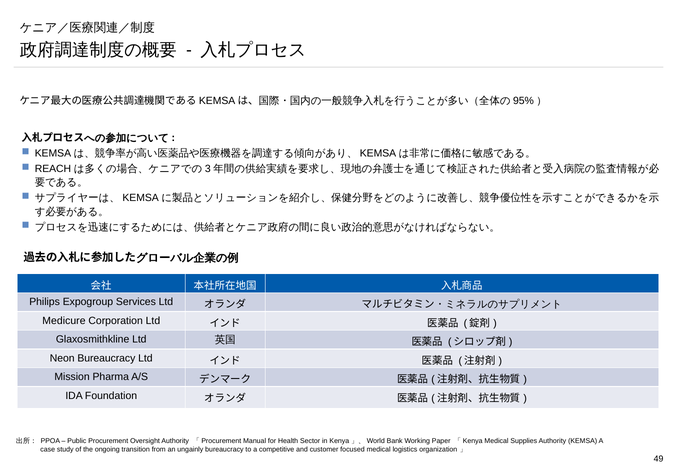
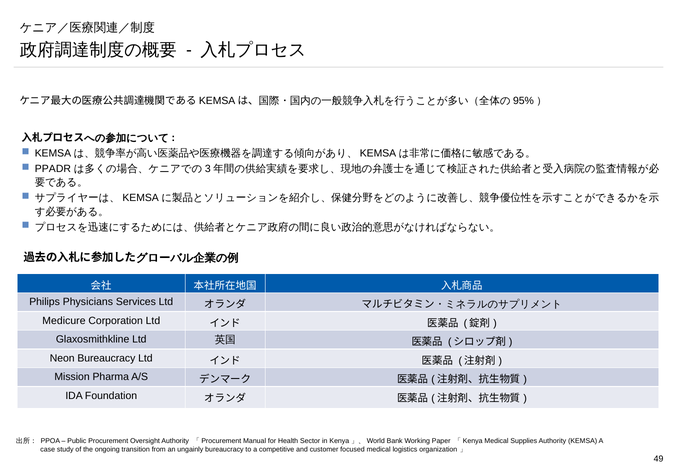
REACH: REACH -> PPADR
Expogroup: Expogroup -> Physicians
